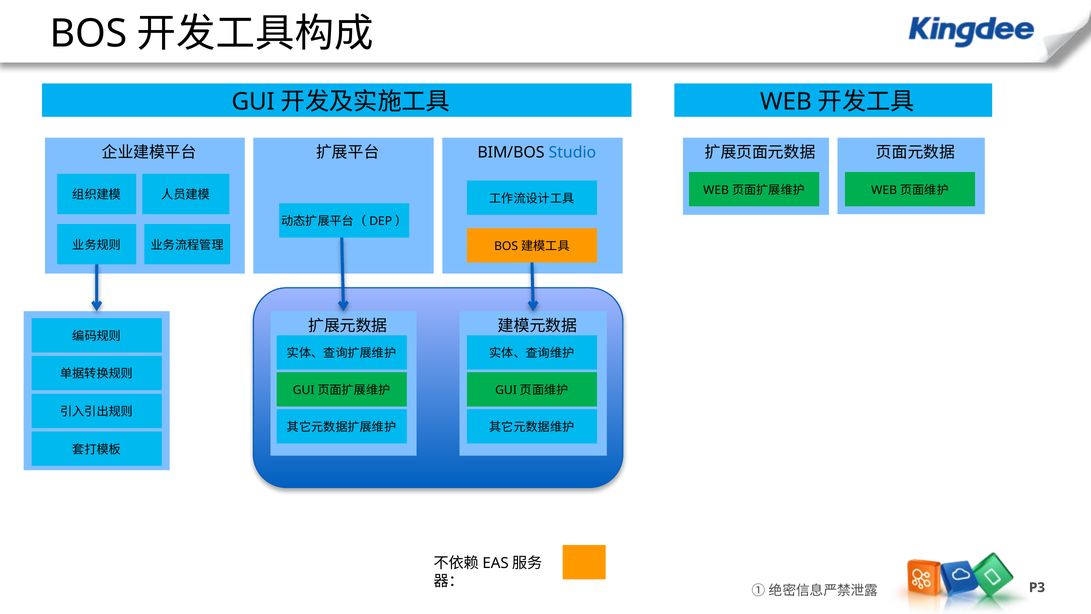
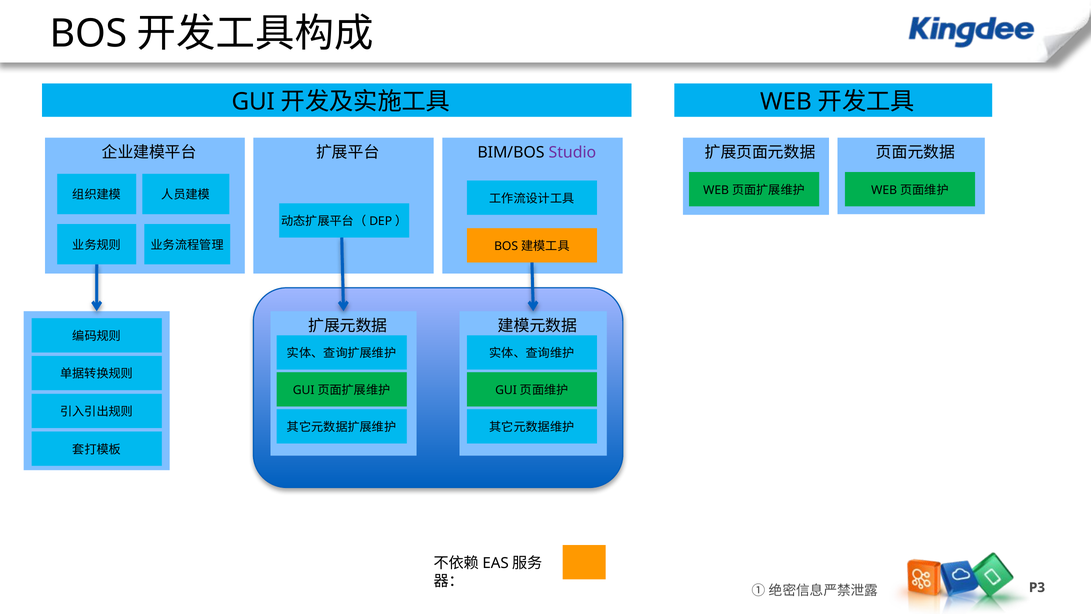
Studio colour: blue -> purple
